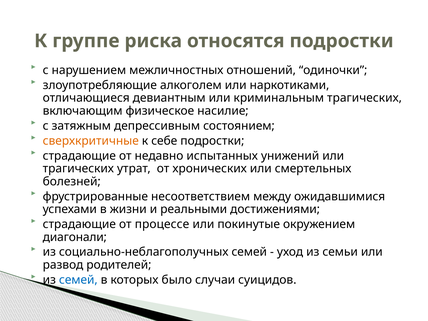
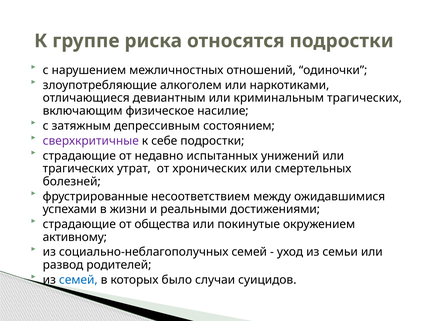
сверхкритичные colour: orange -> purple
процессе: процессе -> общества
диагонали: диагонали -> активному
